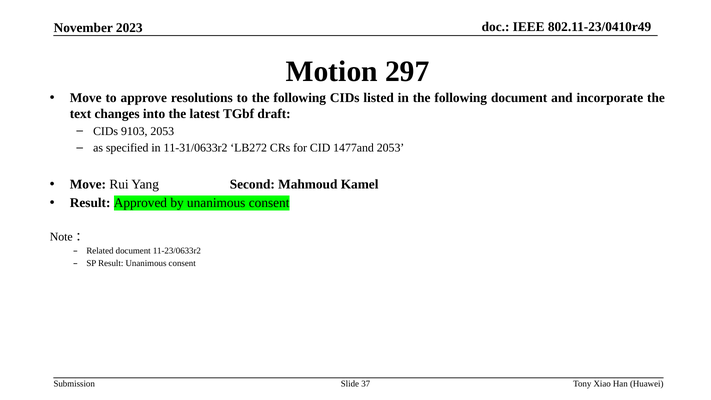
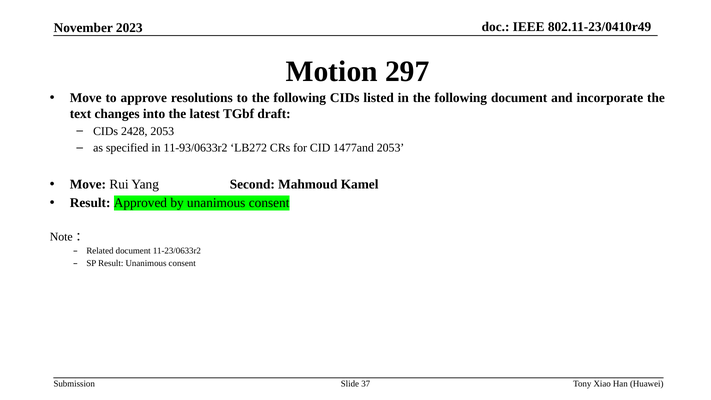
9103: 9103 -> 2428
11-31/0633r2: 11-31/0633r2 -> 11-93/0633r2
